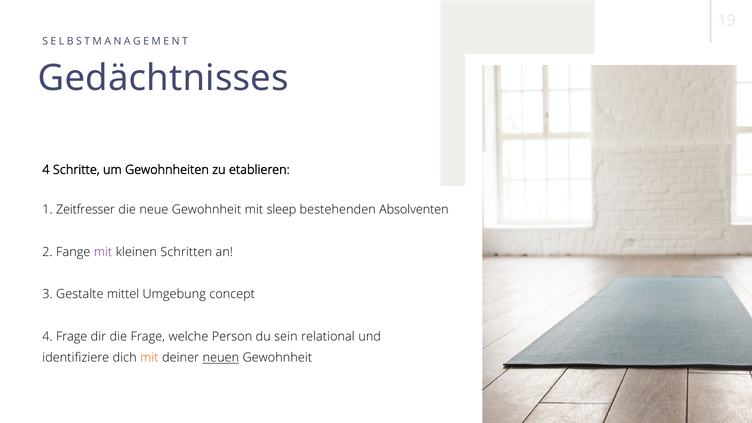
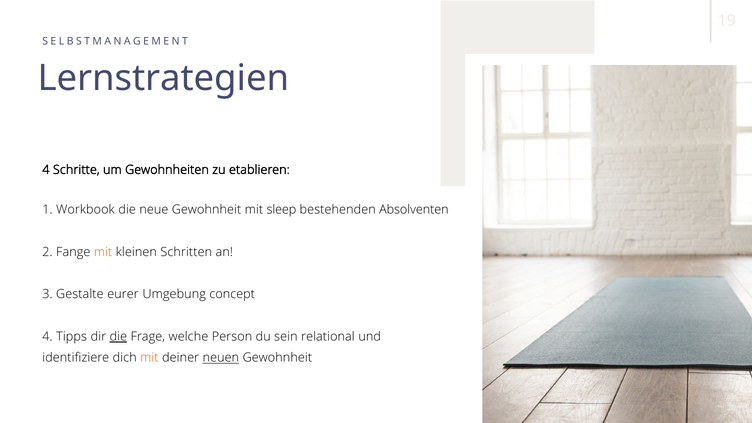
Gedächtnisses: Gedächtnisses -> Lernstrategien
Zeitfresser: Zeitfresser -> Workbook
mit at (103, 252) colour: purple -> orange
mittel: mittel -> eurer
4 Frage: Frage -> Tipps
die at (118, 337) underline: none -> present
